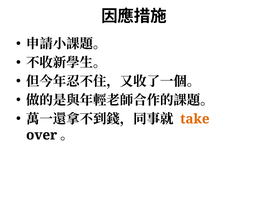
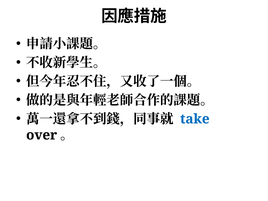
take colour: orange -> blue
